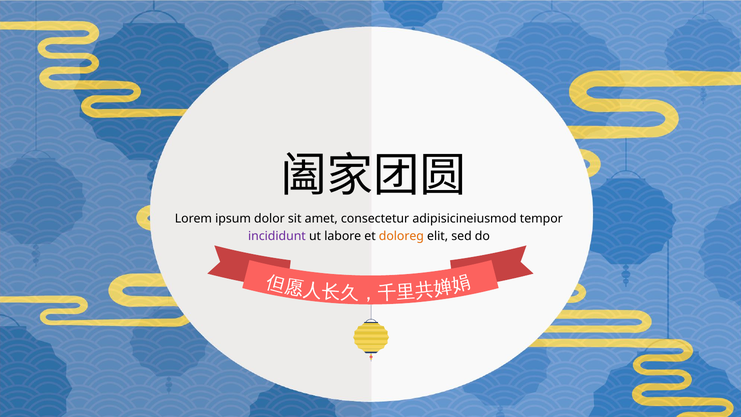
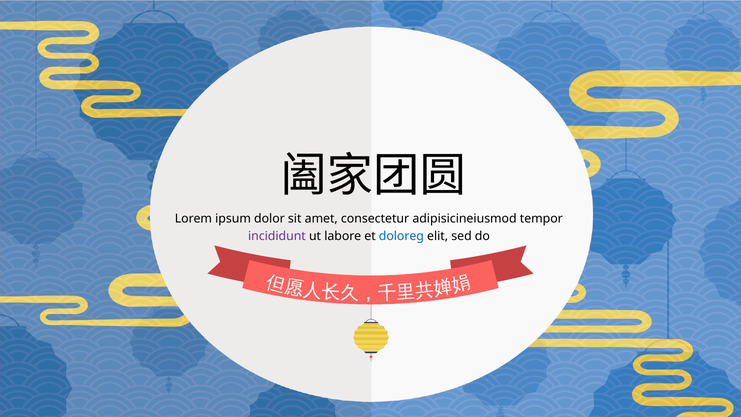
doloreg colour: orange -> blue
